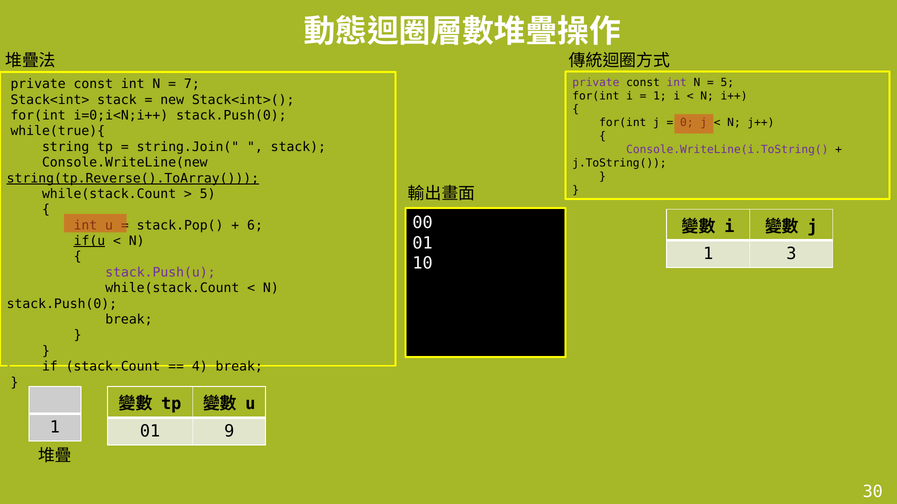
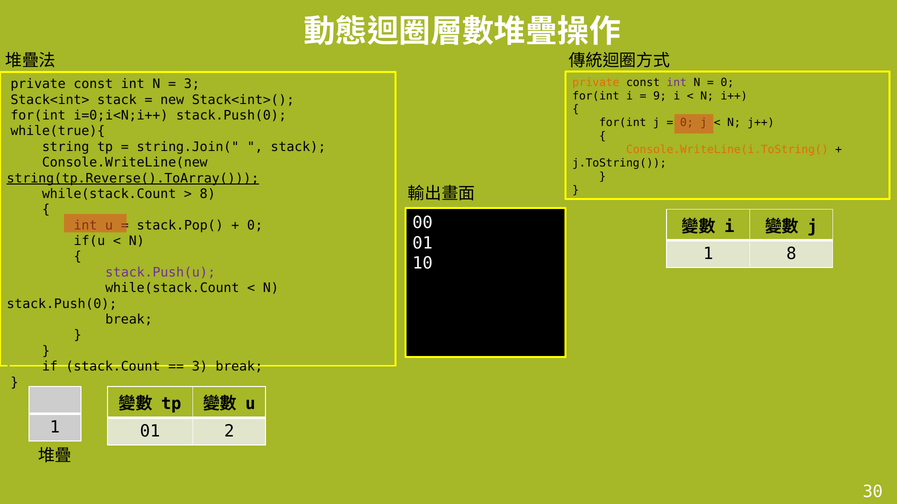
private at (596, 82) colour: purple -> orange
5 at (727, 82): 5 -> 0
7 at (192, 84): 7 -> 3
1 at (660, 96): 1 -> 9
Console.WriteLine(i.ToString( colour: purple -> orange
5 at (208, 194): 5 -> 8
6 at (255, 226): 6 -> 0
if(u underline: present -> none
1 3: 3 -> 8
4 at (200, 367): 4 -> 3
9: 9 -> 2
